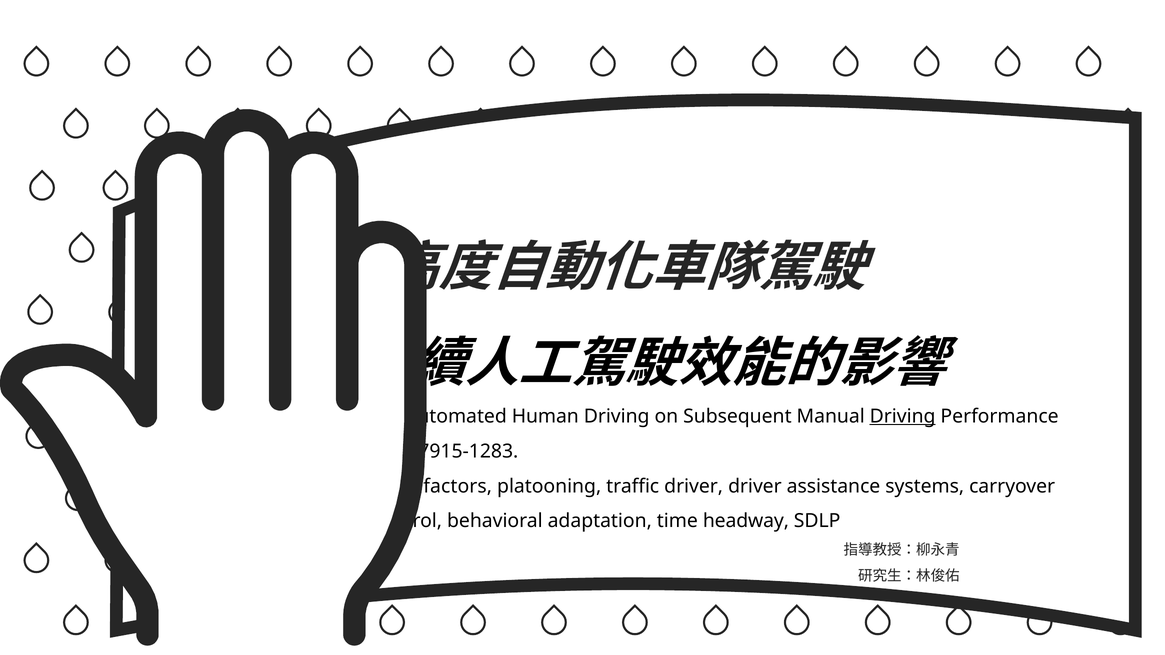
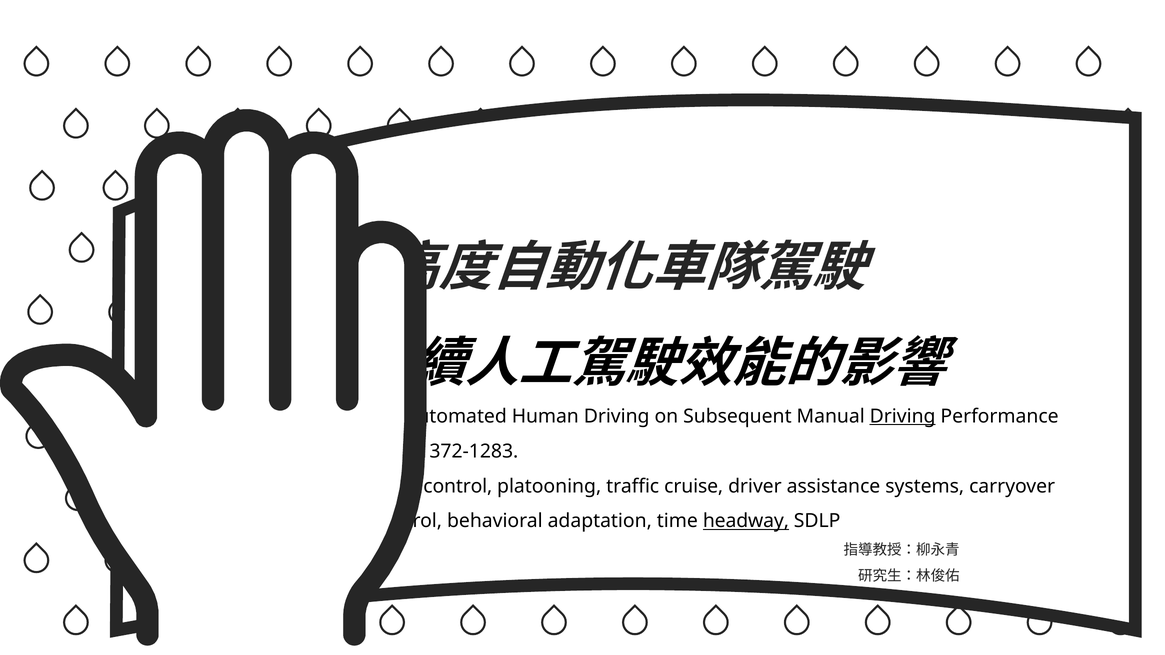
7915-1283: 7915-1283 -> 1372-1283
factors at (458, 486): factors -> control
traffic driver: driver -> cruise
headway underline: none -> present
